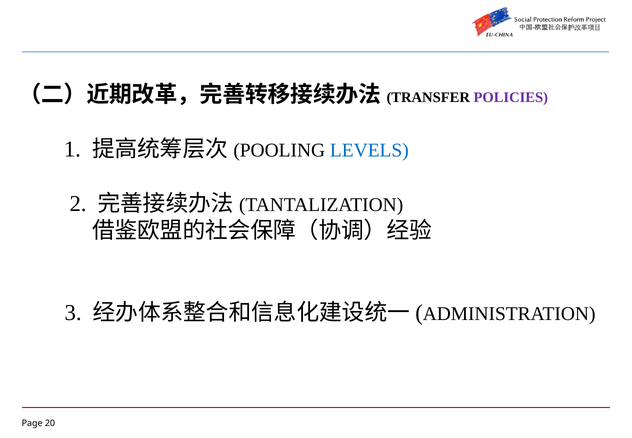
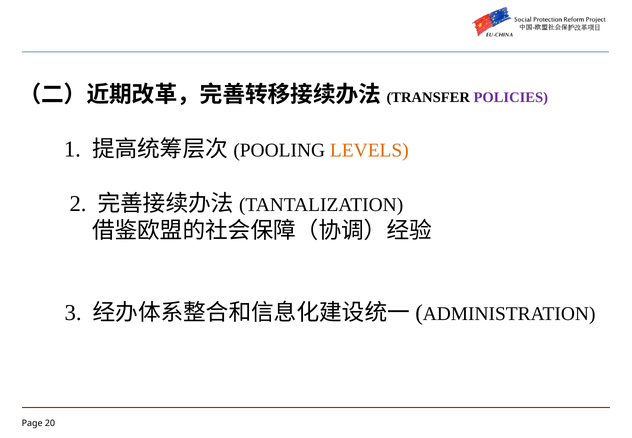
LEVELS colour: blue -> orange
